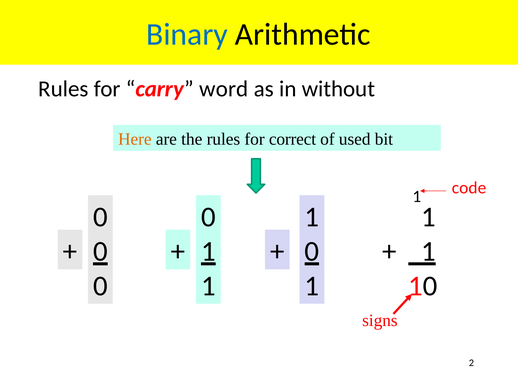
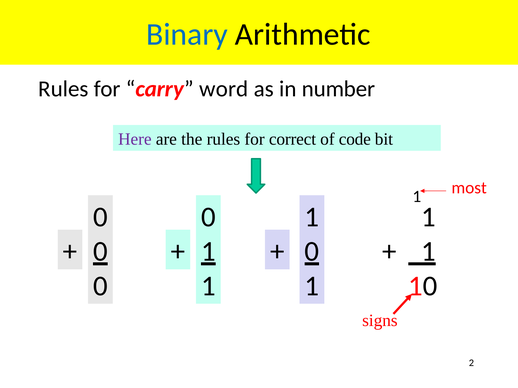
without: without -> number
Here colour: orange -> purple
used: used -> code
code: code -> most
